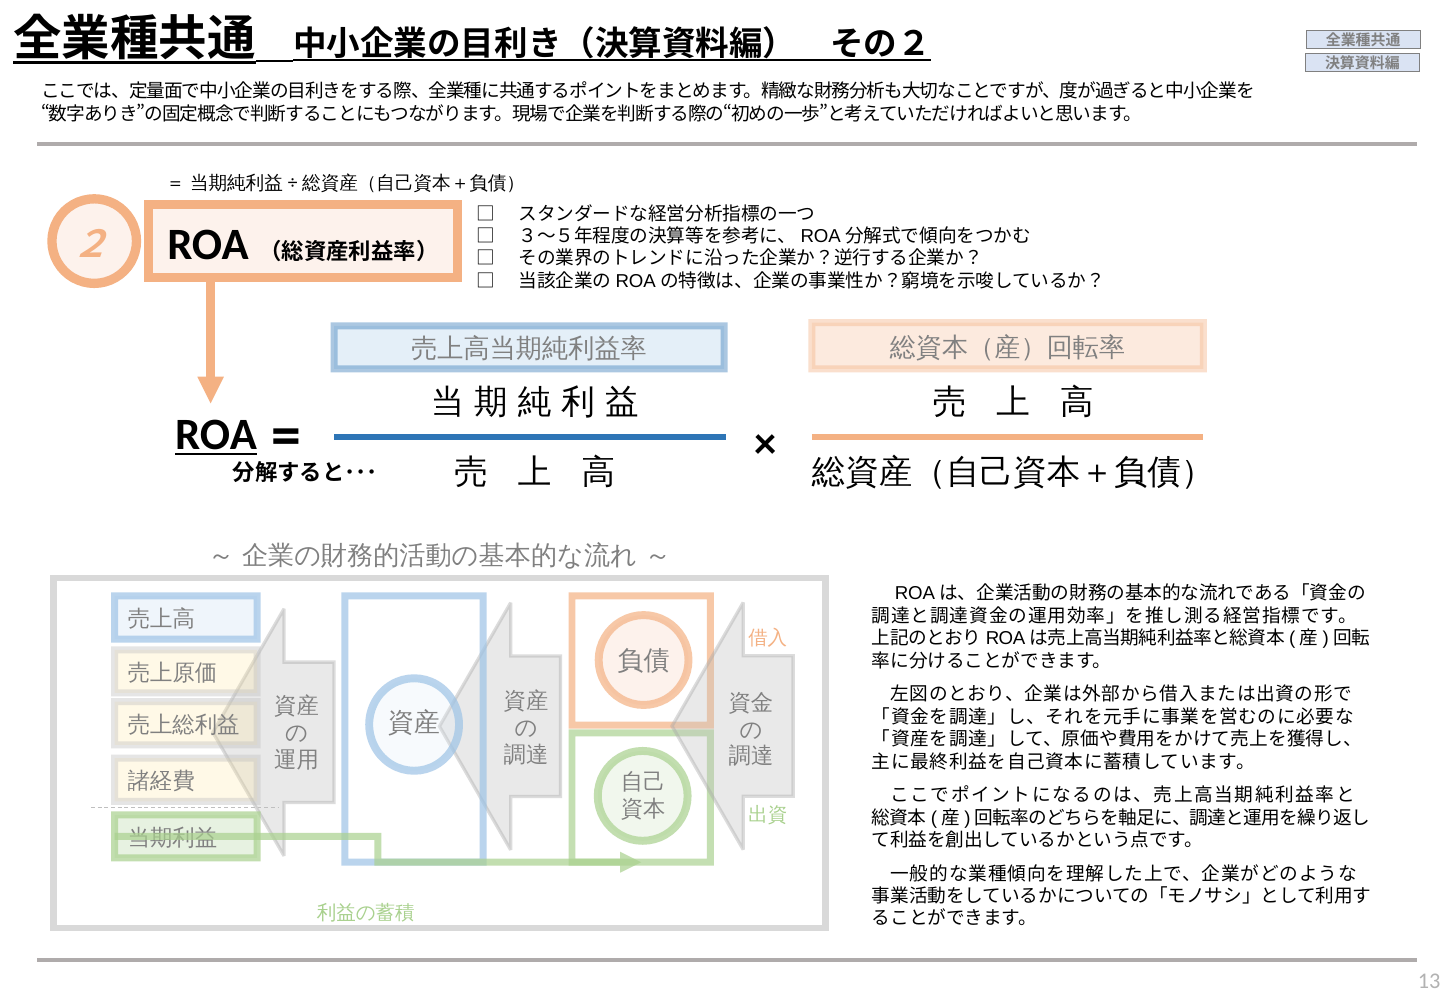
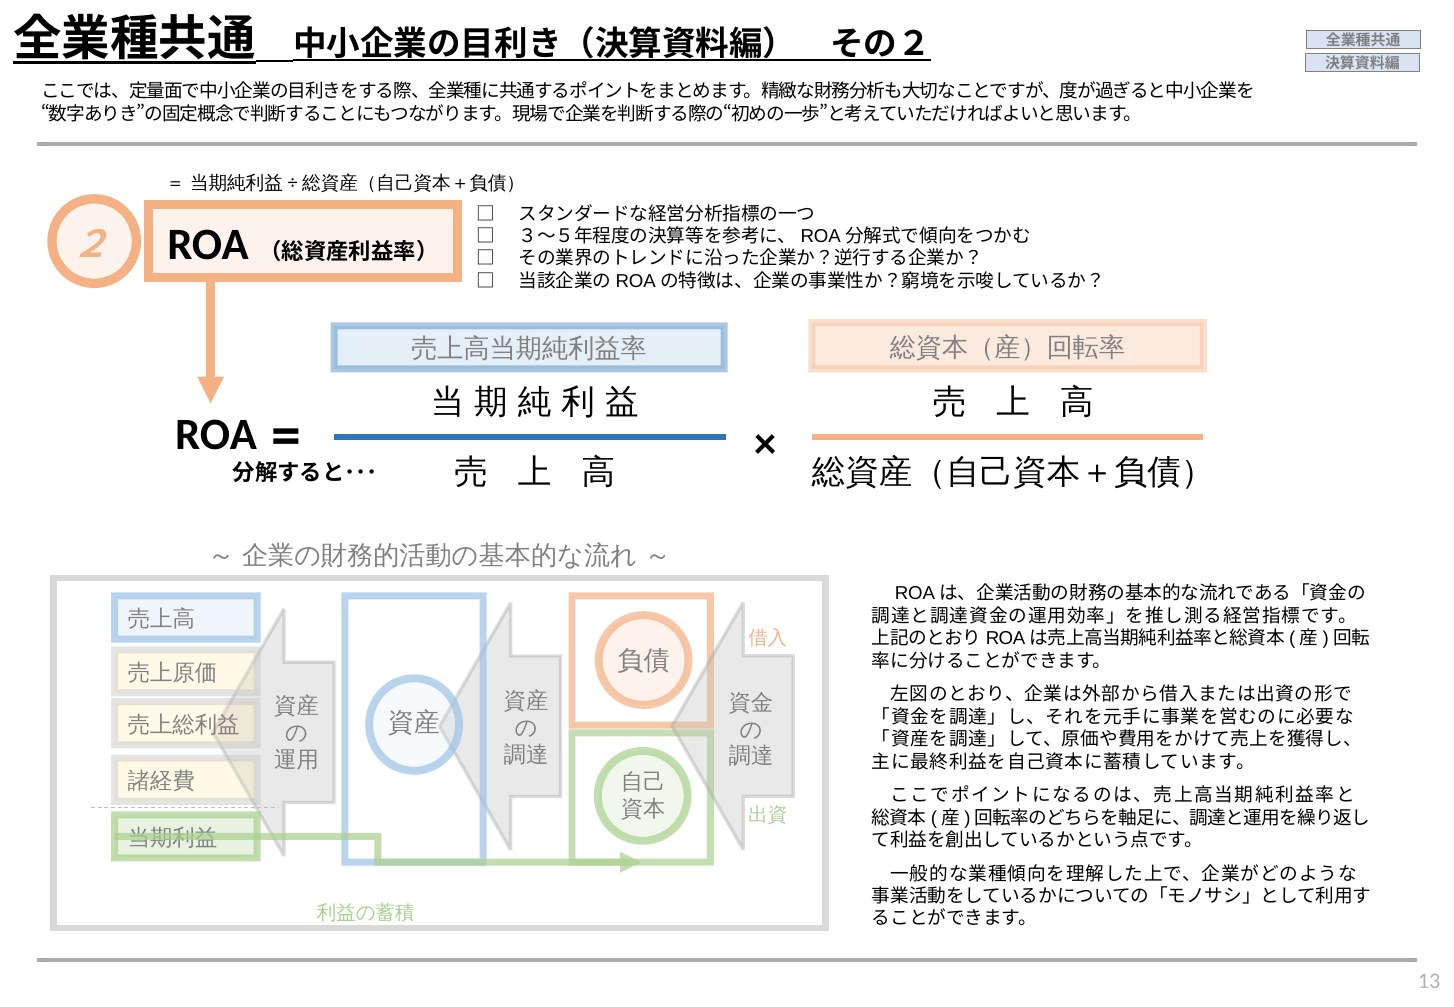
ROA at (216, 435) underline: present -> none
